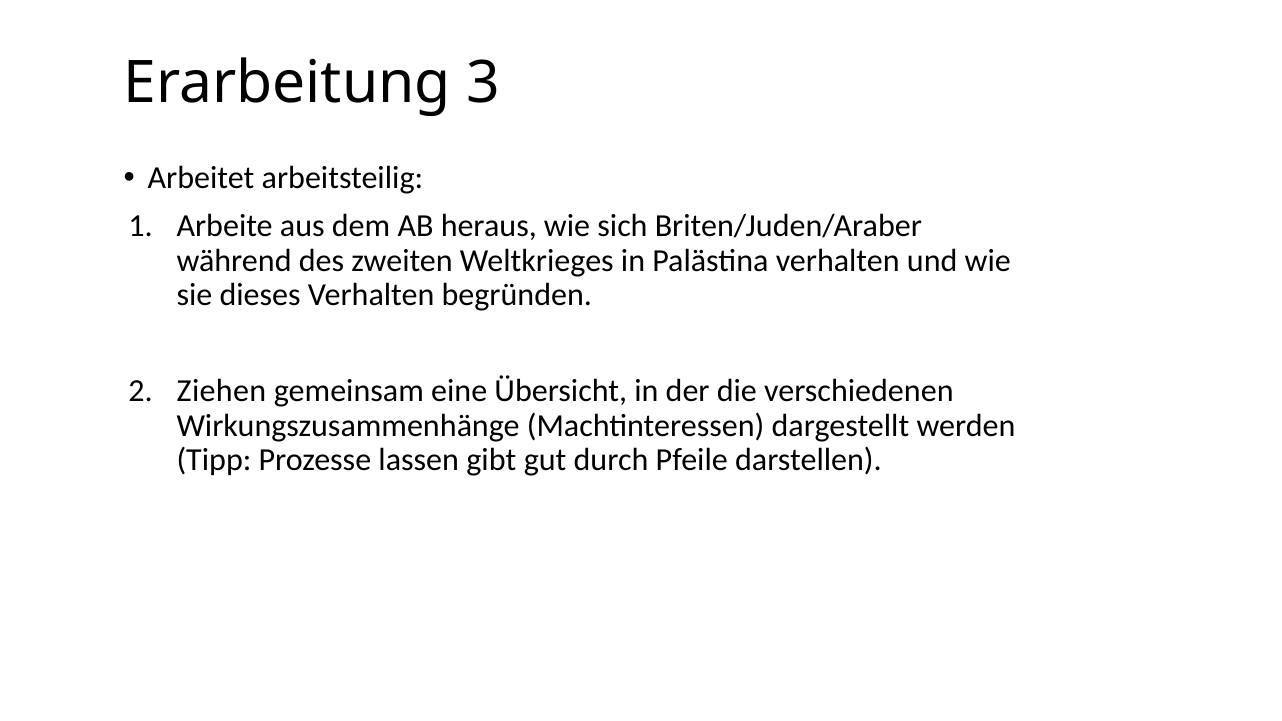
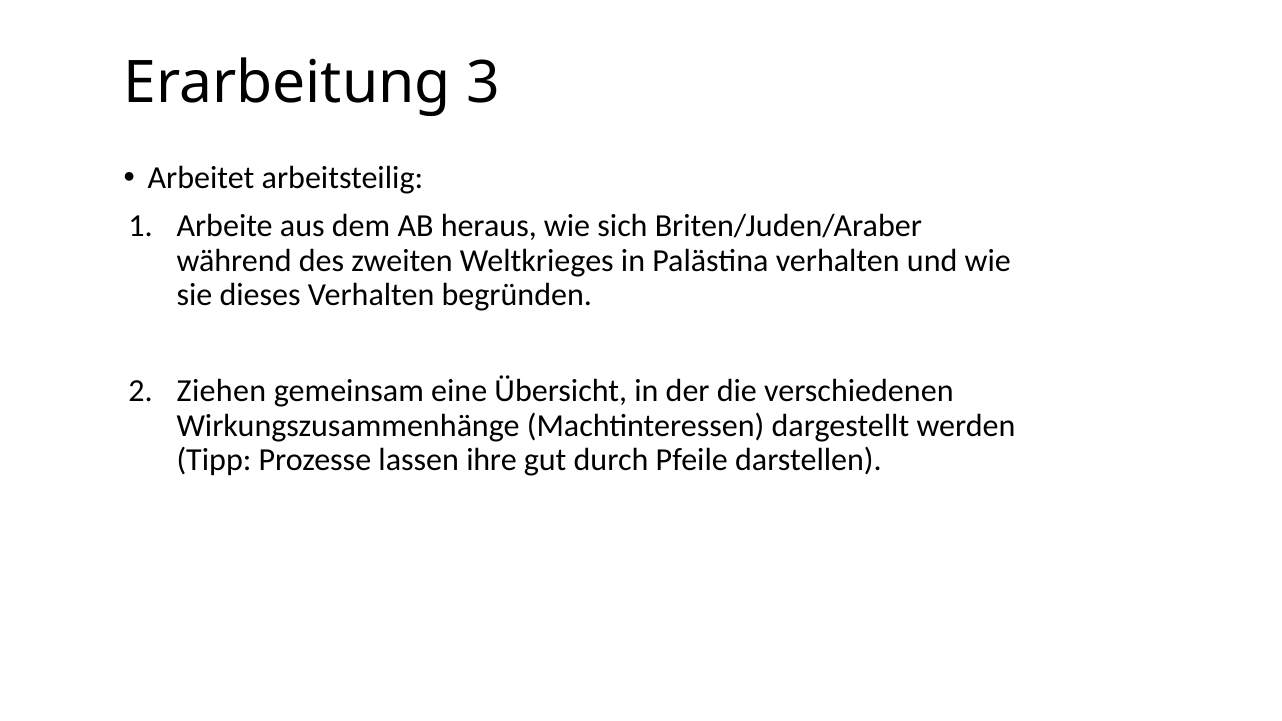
gibt: gibt -> ihre
